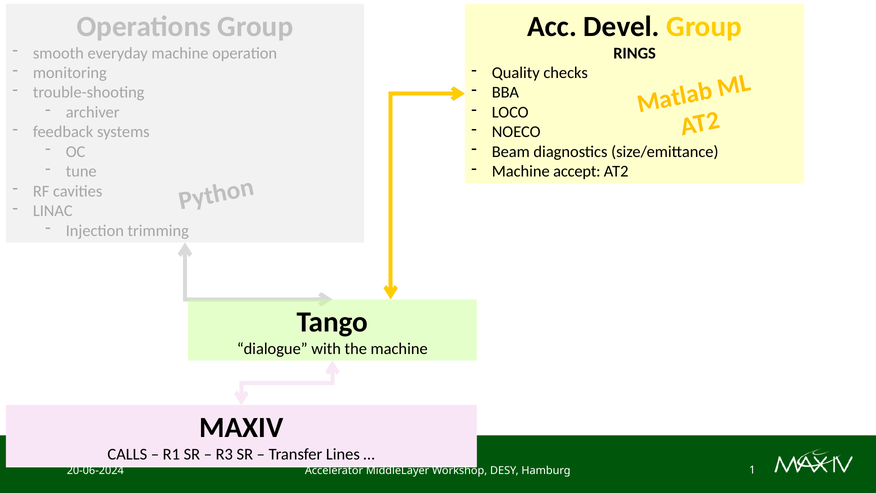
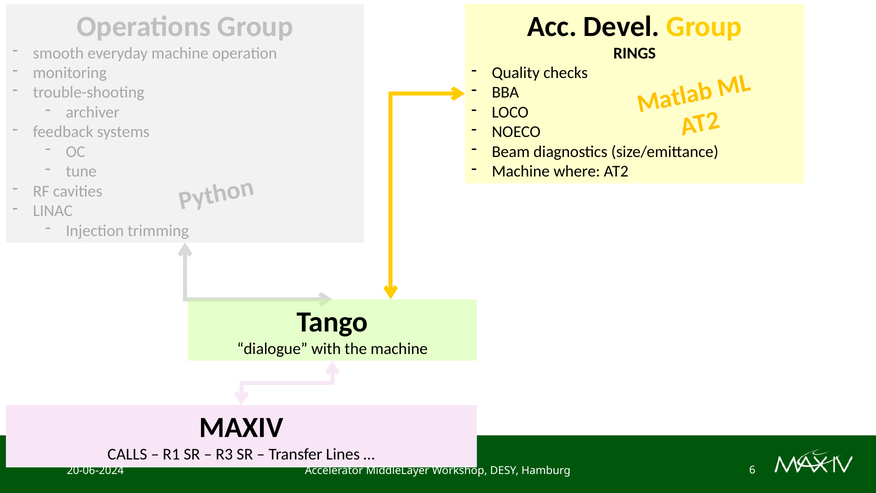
accept: accept -> where
1: 1 -> 6
